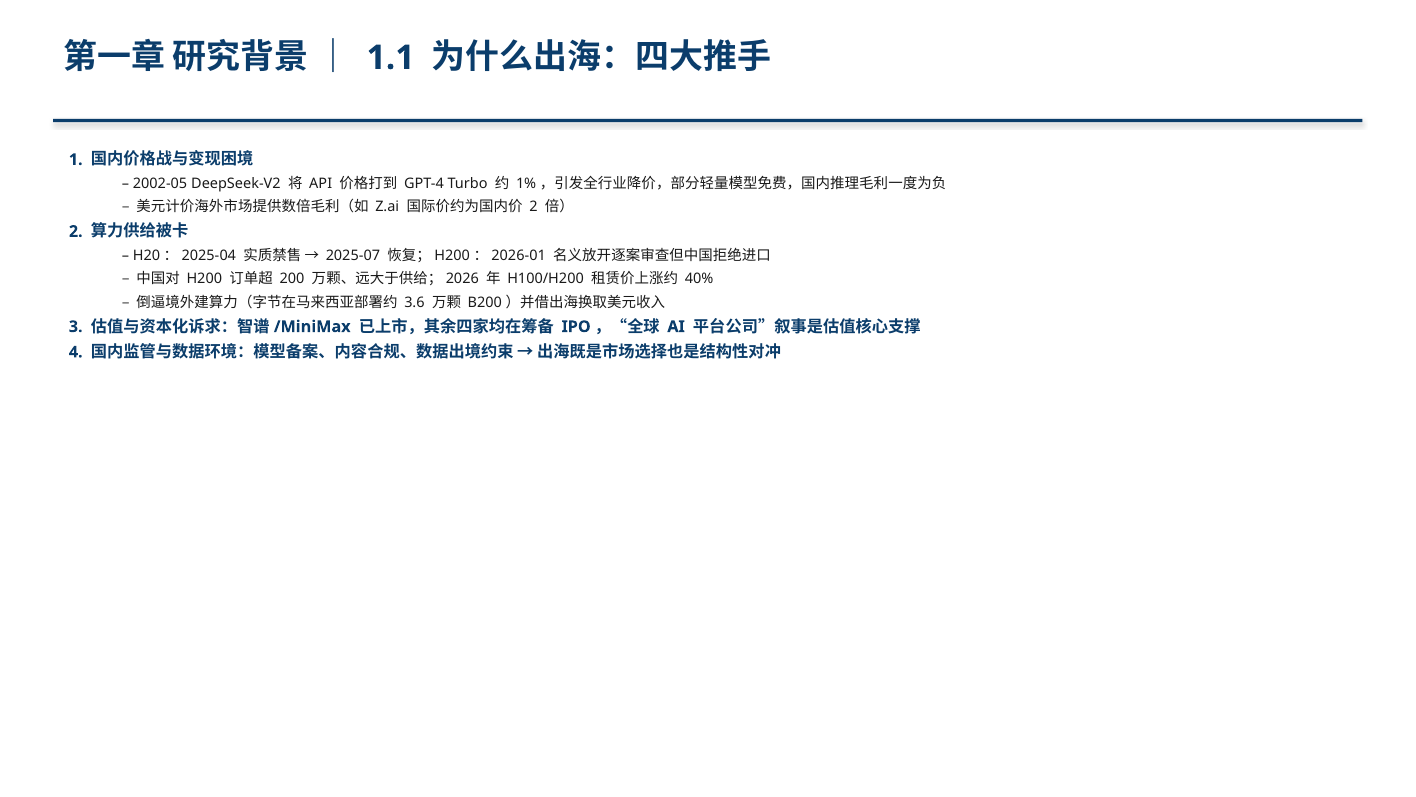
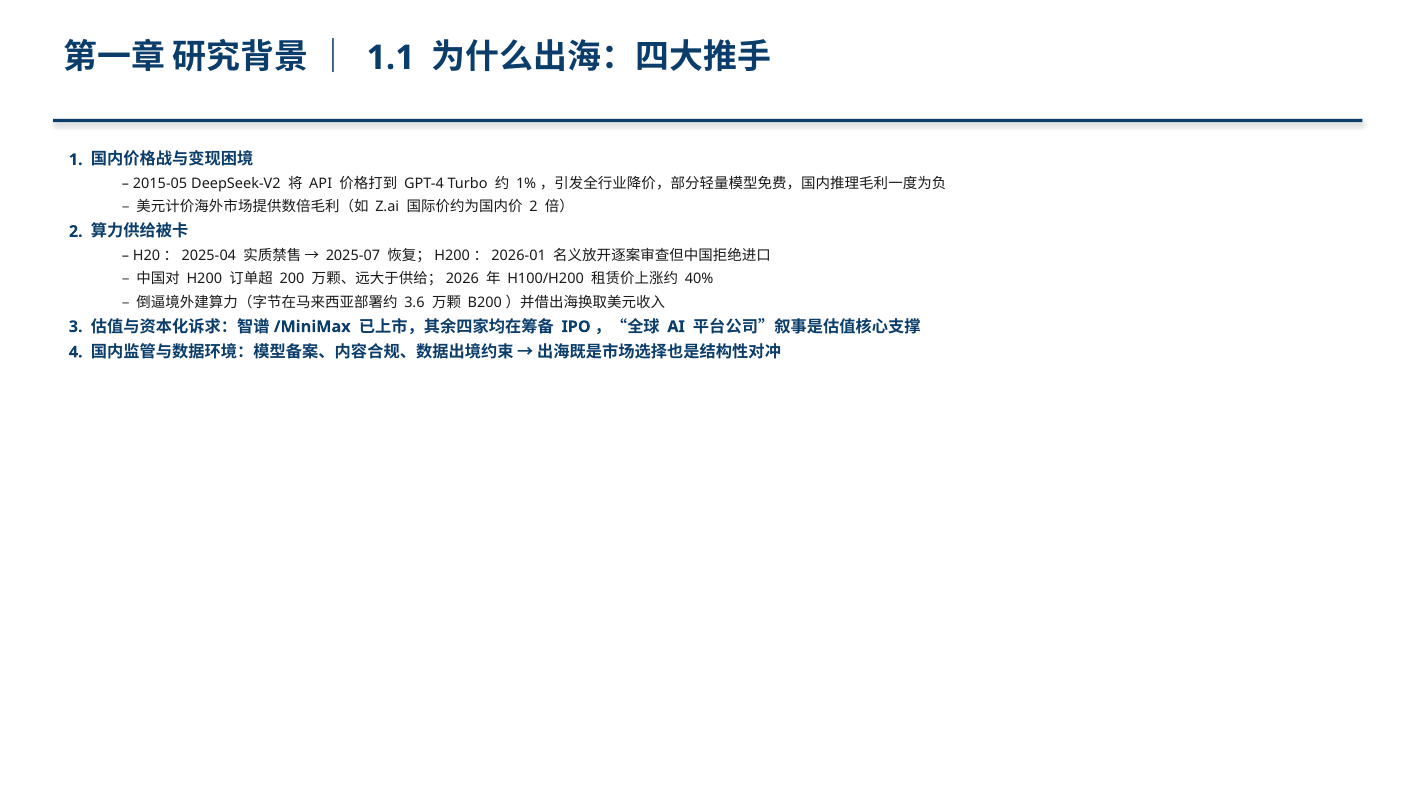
2002-05: 2002-05 -> 2015-05
